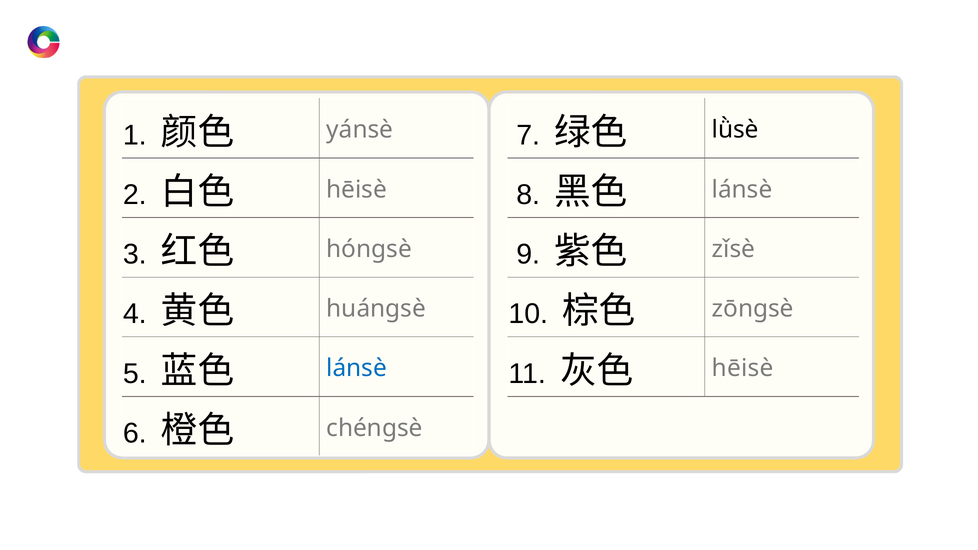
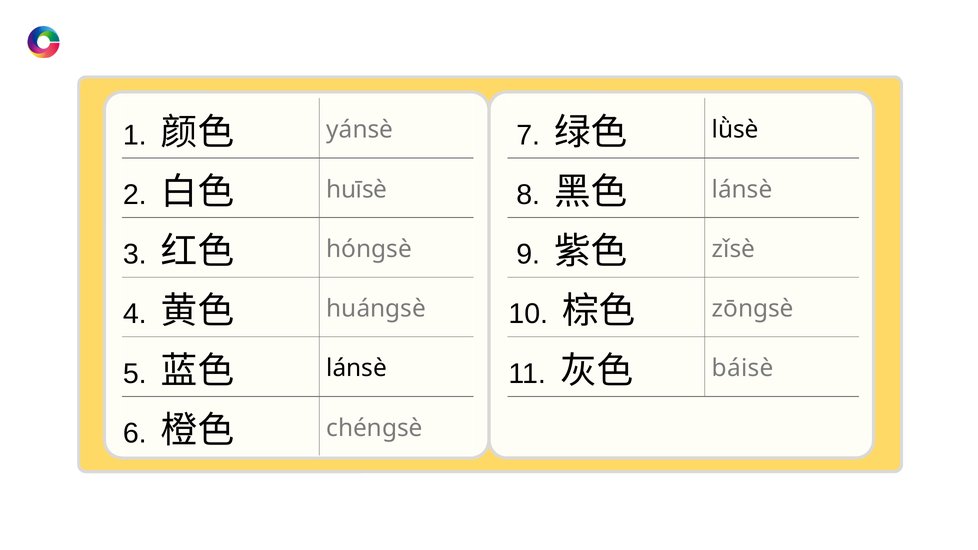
hēisè at (357, 190): hēisè -> huīsè
lánsè at (357, 368) colour: blue -> black
hēisè at (743, 368): hēisè -> báisè
